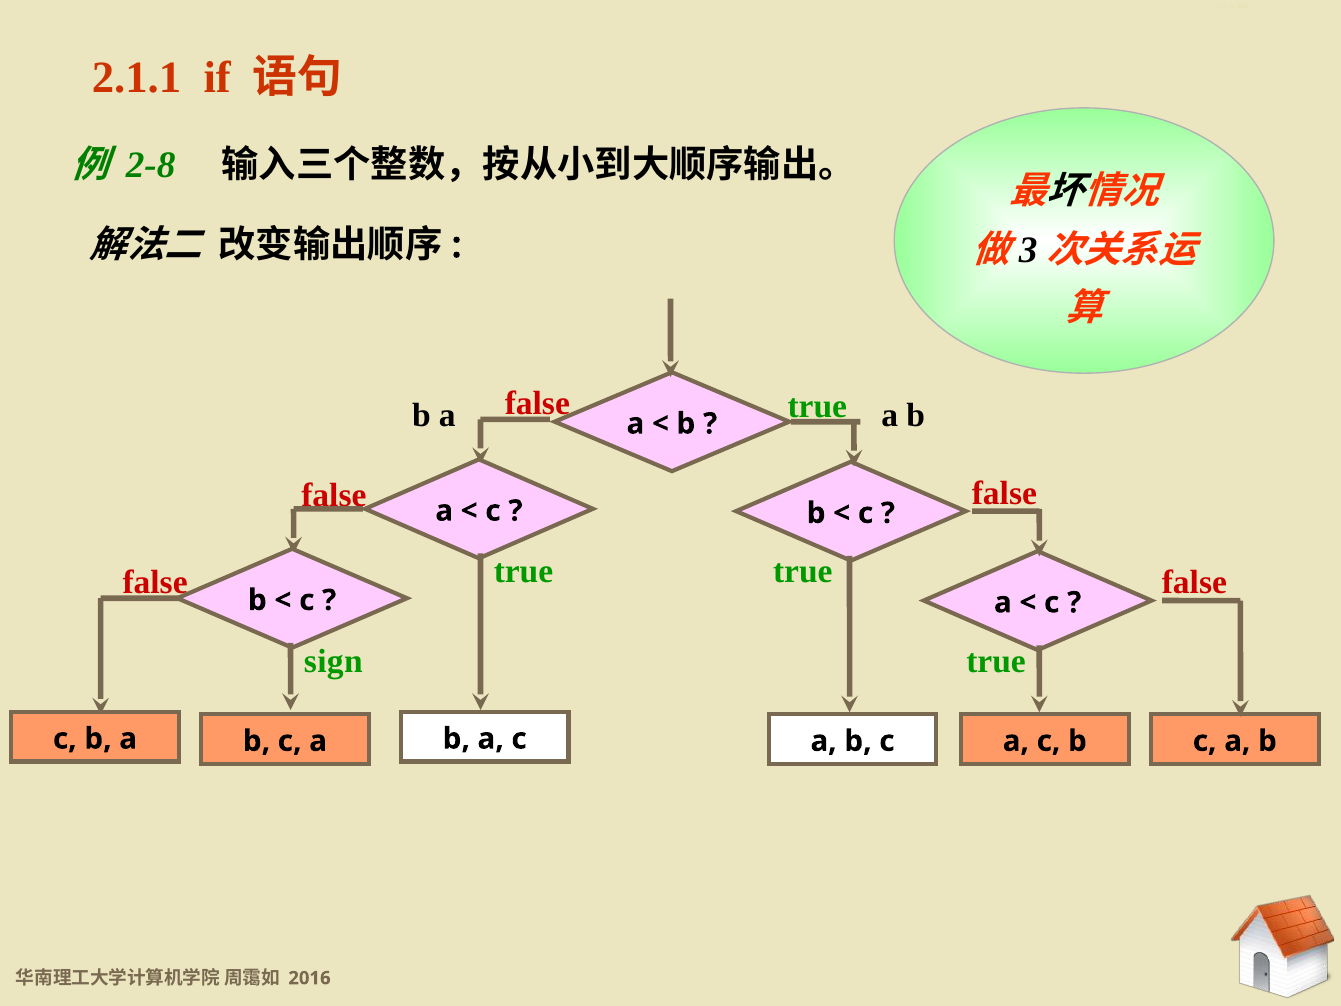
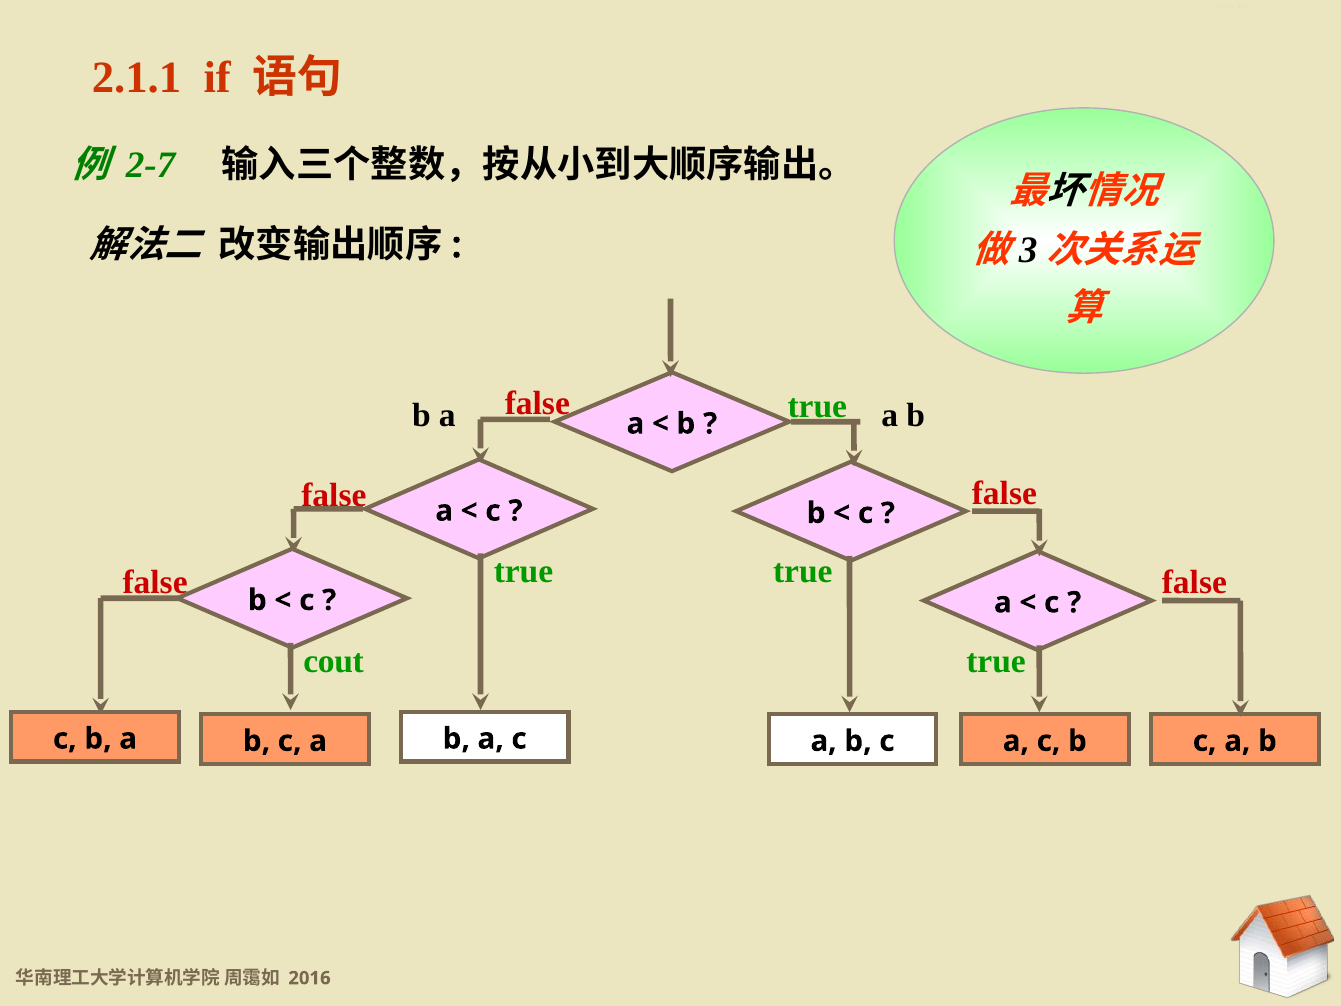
2-8: 2-8 -> 2-7
sign: sign -> cout
